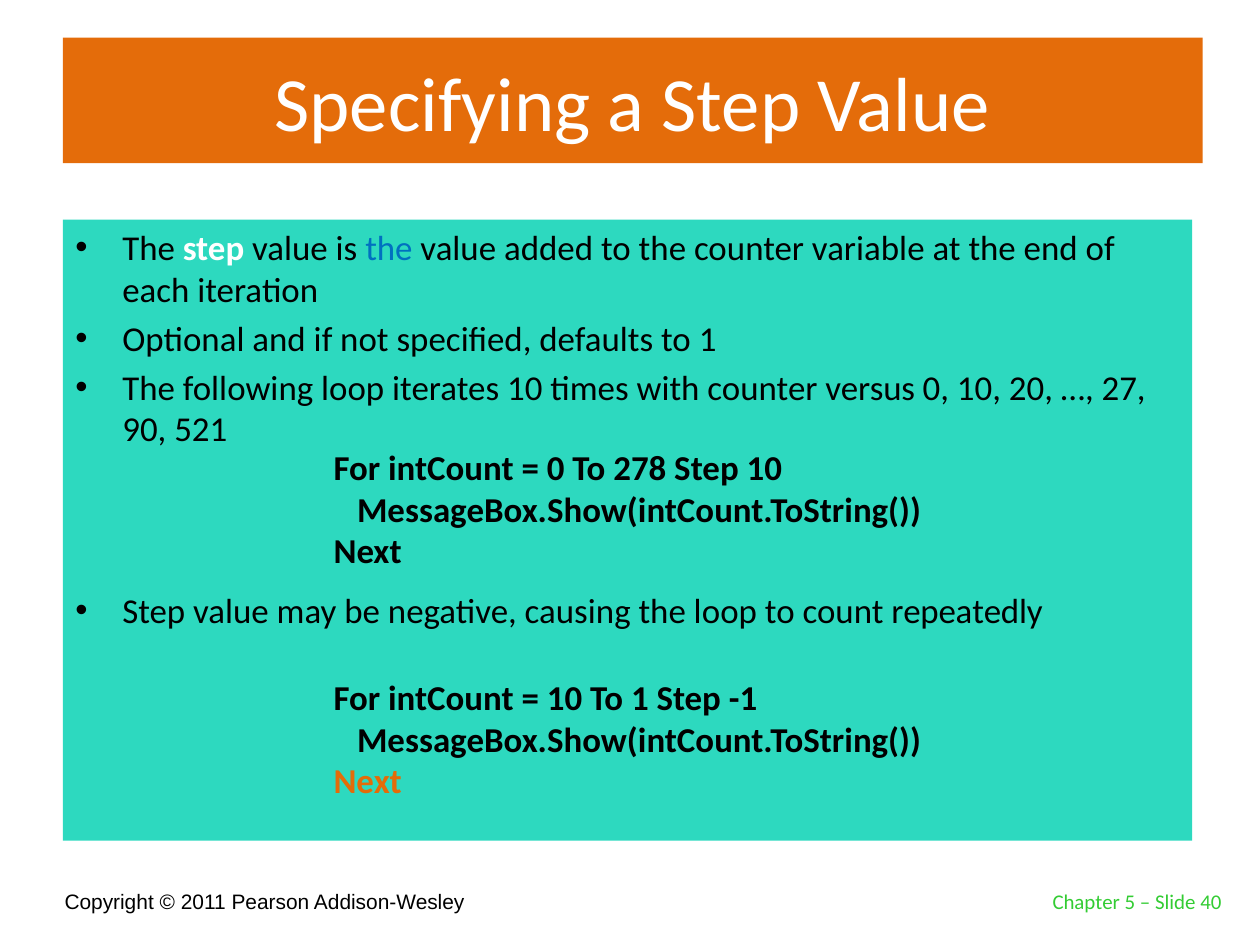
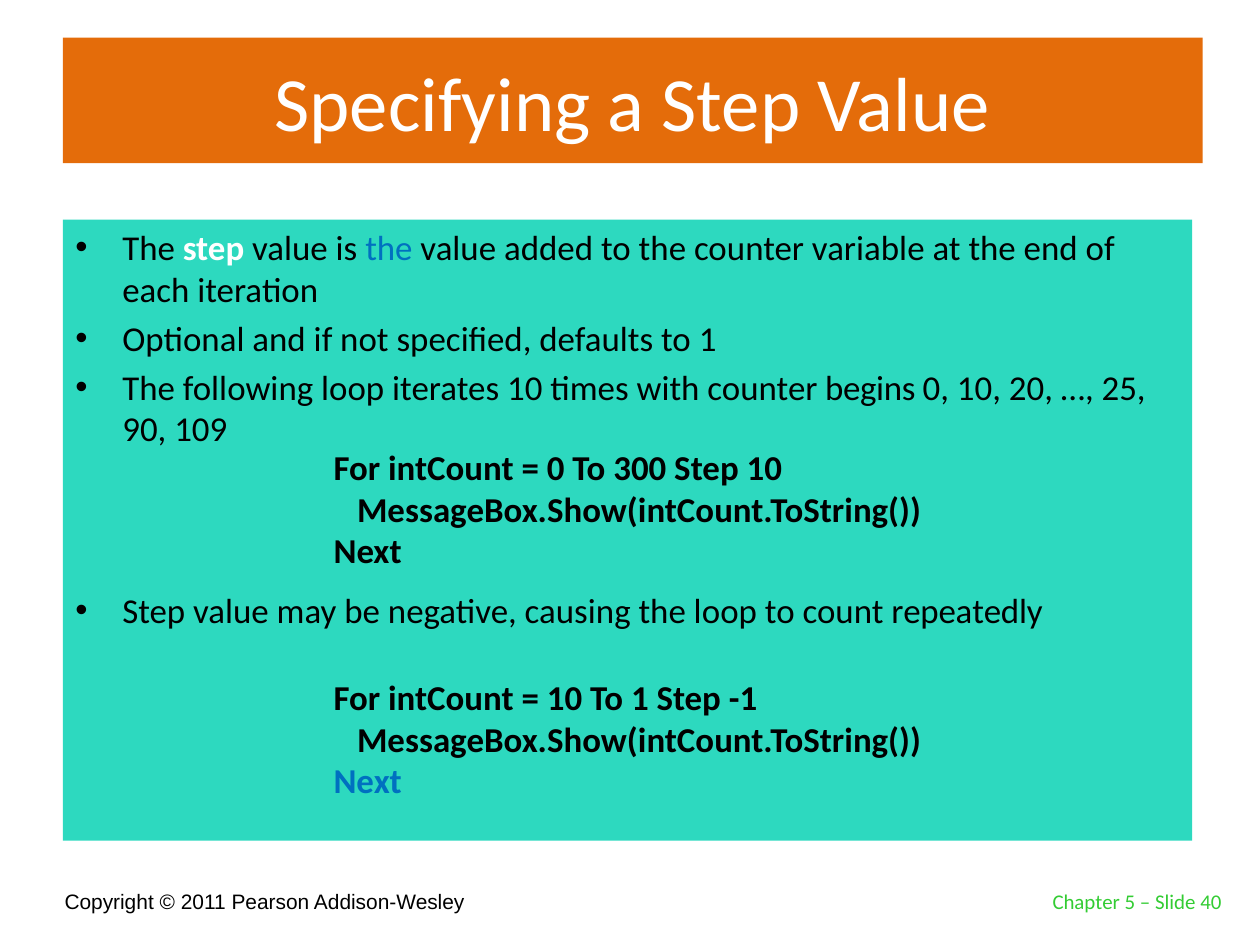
versus: versus -> begins
27: 27 -> 25
521: 521 -> 109
278: 278 -> 300
Next at (368, 783) colour: orange -> blue
